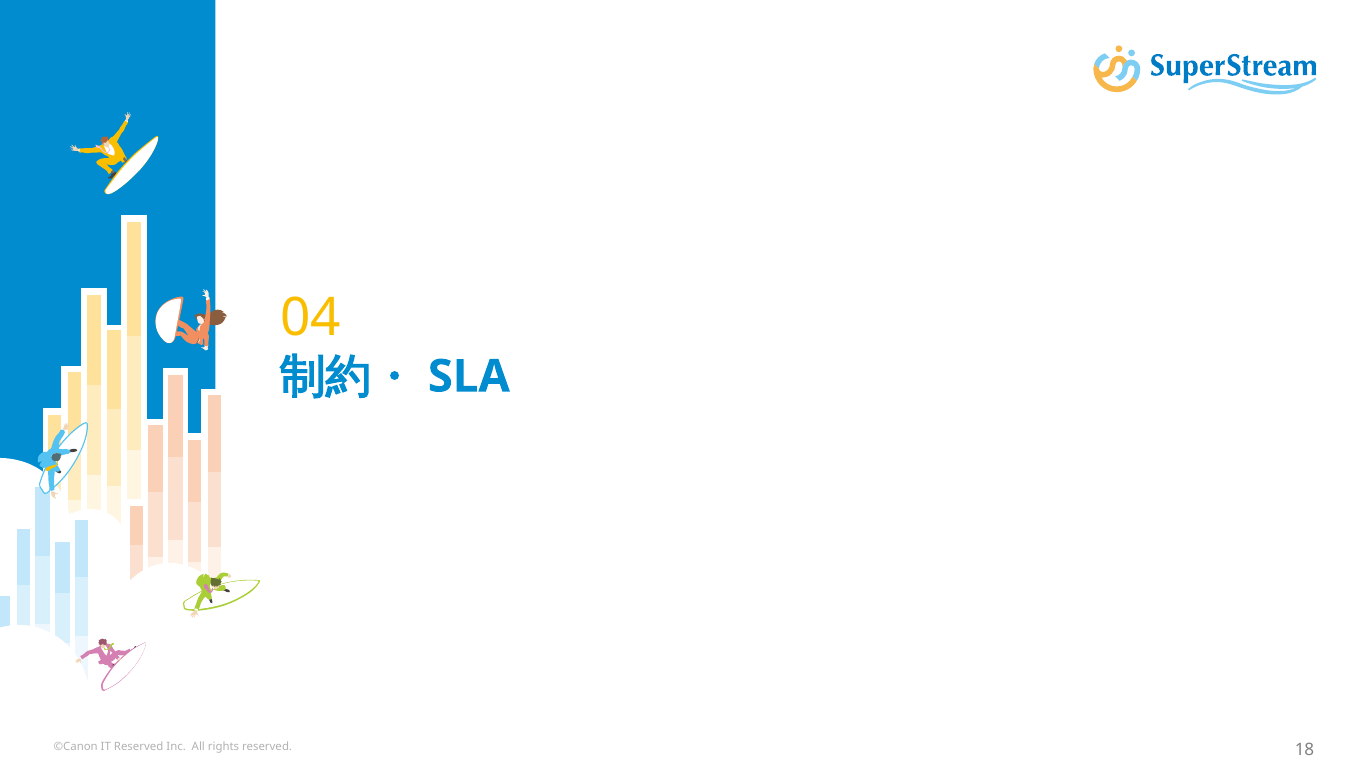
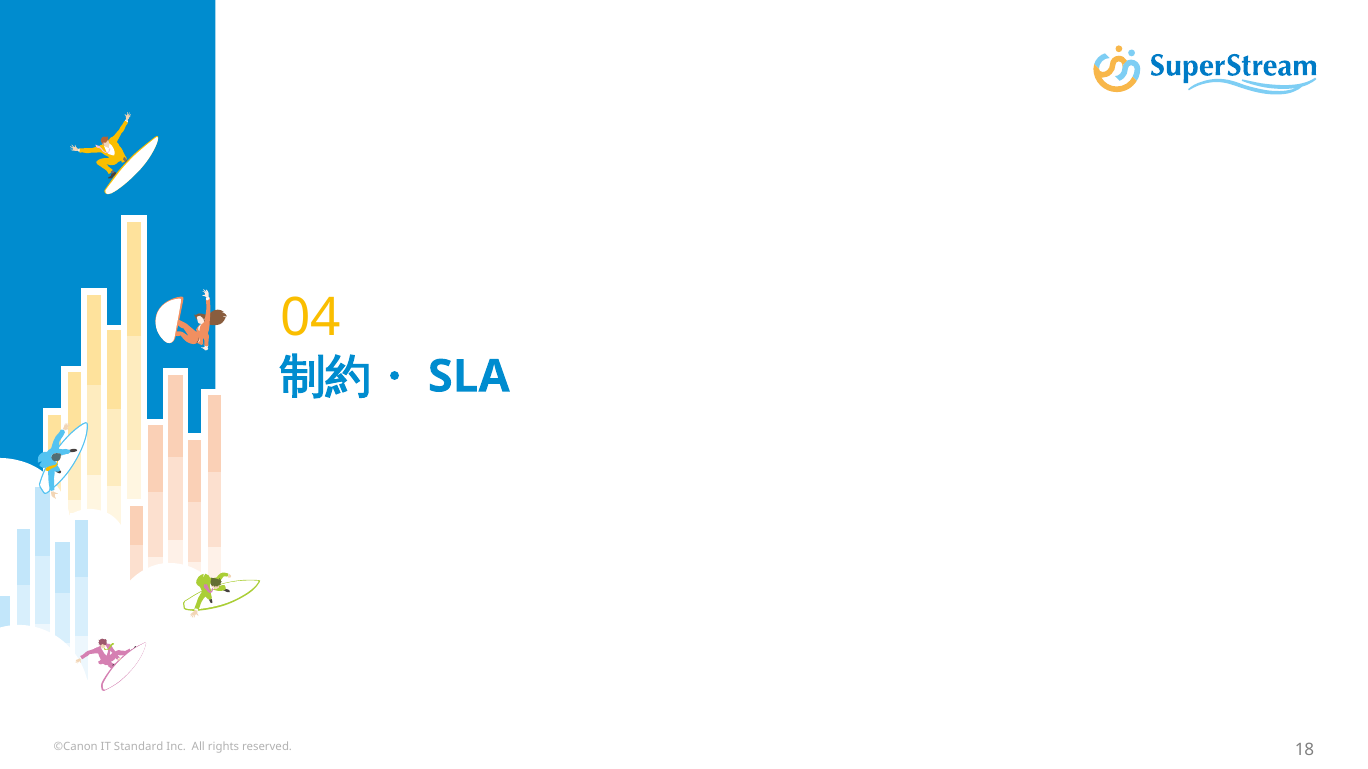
IT Reserved: Reserved -> Standard
